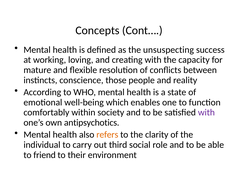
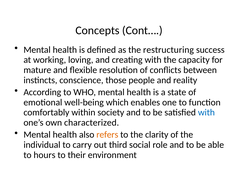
unsuspecting: unsuspecting -> restructuring
with at (206, 112) colour: purple -> blue
antipsychotics: antipsychotics -> characterized
friend: friend -> hours
